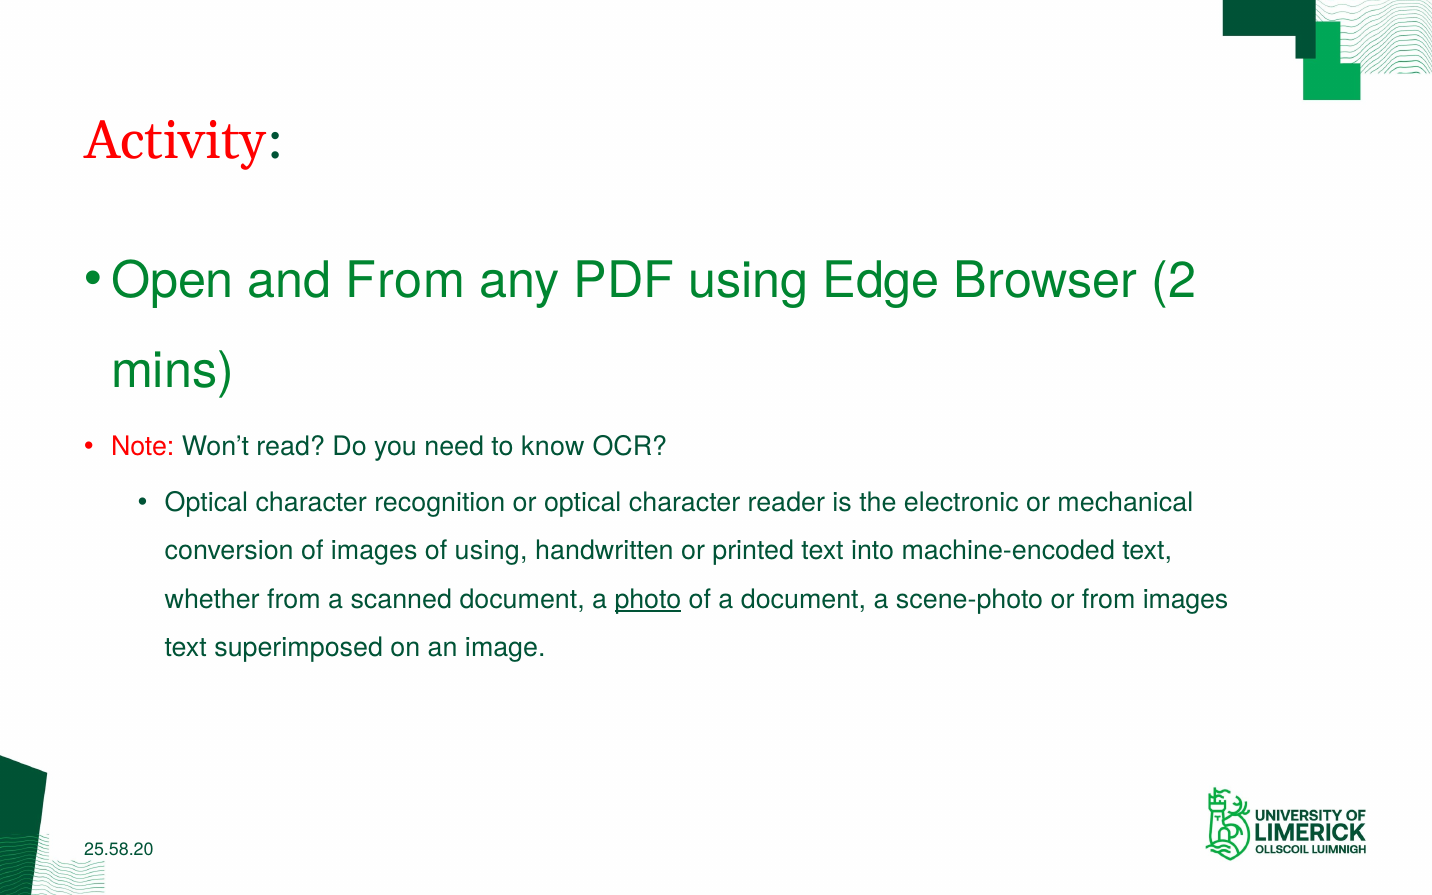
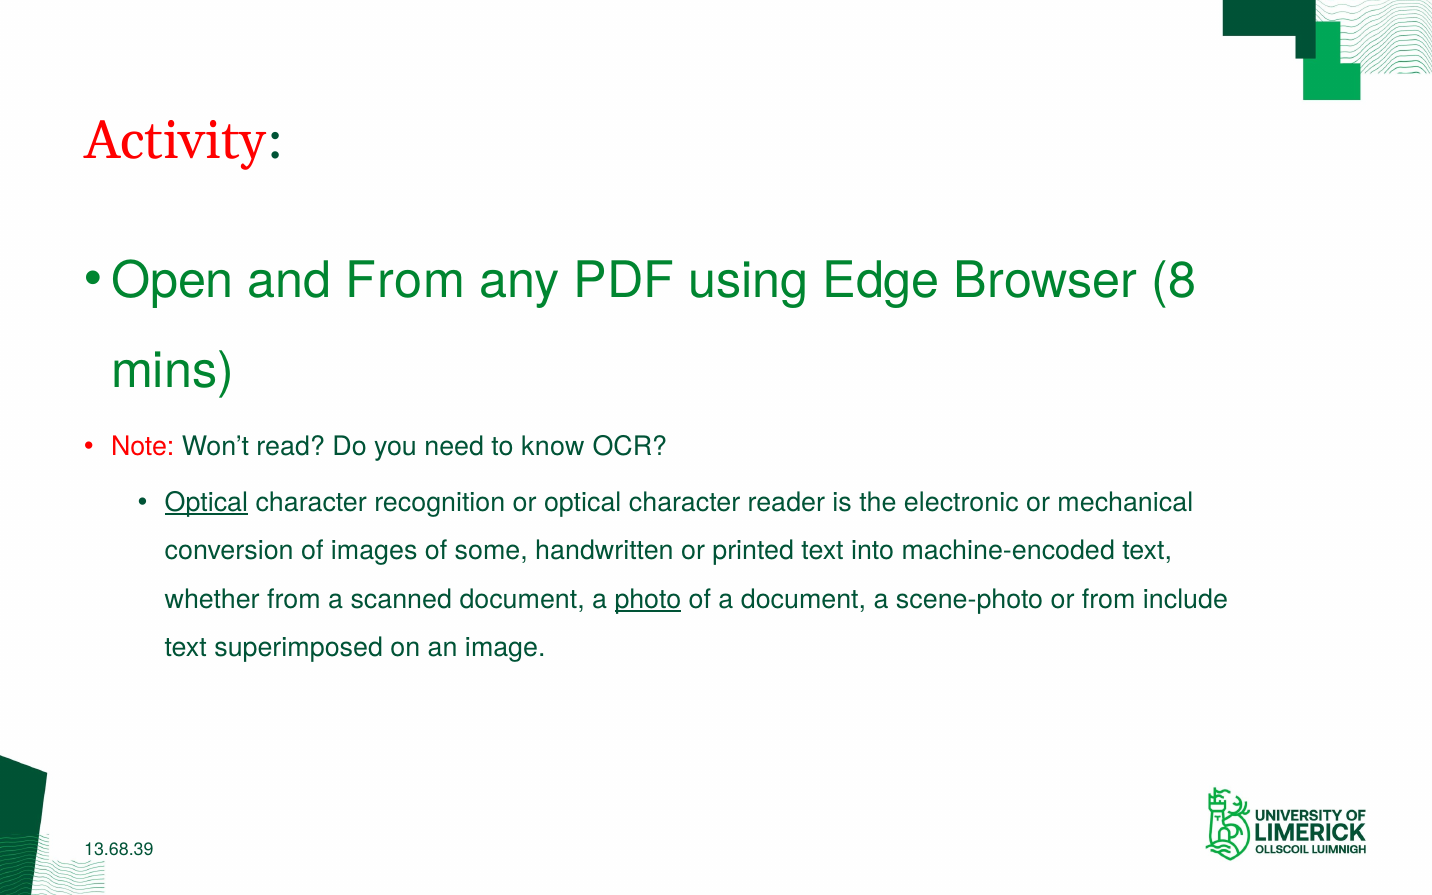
2: 2 -> 8
Optical at (206, 503) underline: none -> present
of using: using -> some
from images: images -> include
25.58.20: 25.58.20 -> 13.68.39
